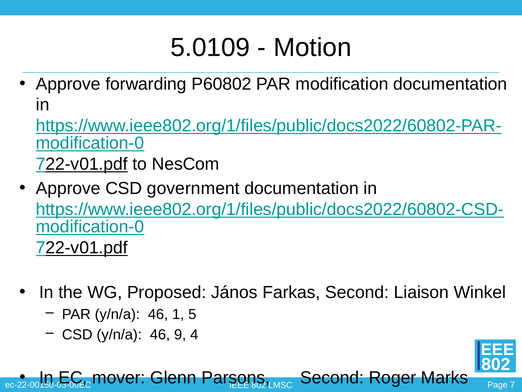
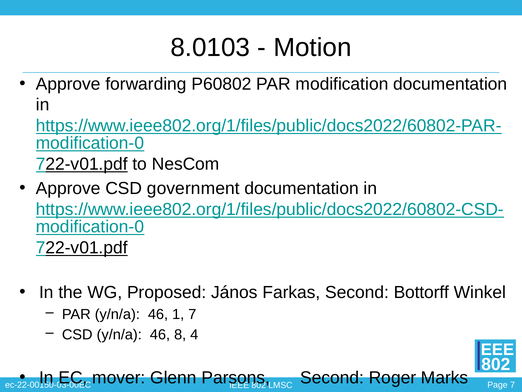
5.0109: 5.0109 -> 8.0103
Liaison: Liaison -> Bottorff
1 5: 5 -> 7
9: 9 -> 8
